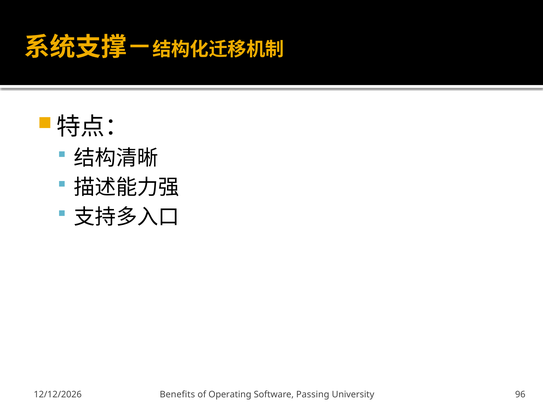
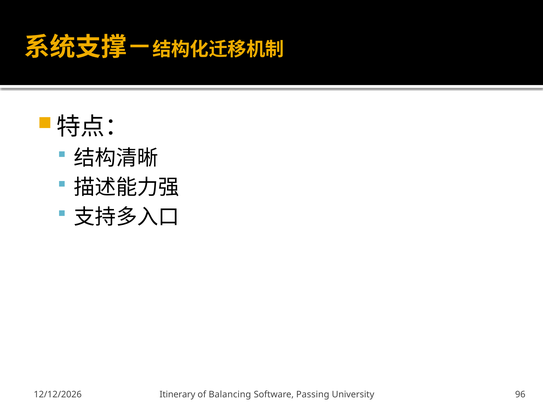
Benefits: Benefits -> Itinerary
Operating: Operating -> Balancing
